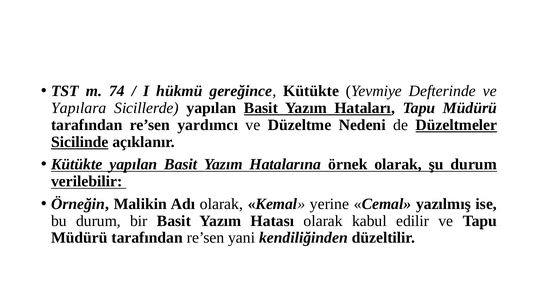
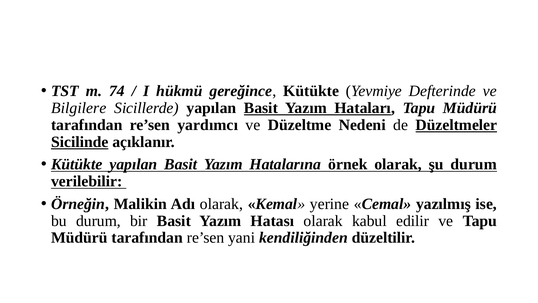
Yapılara: Yapılara -> Bilgilere
